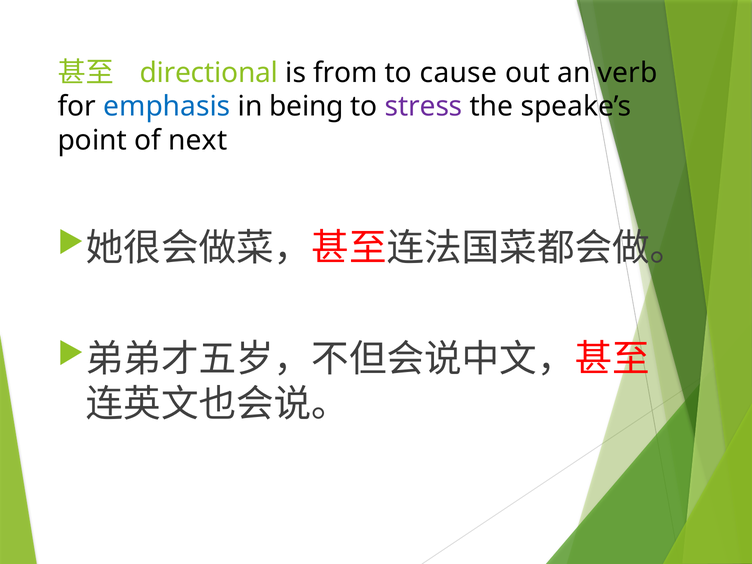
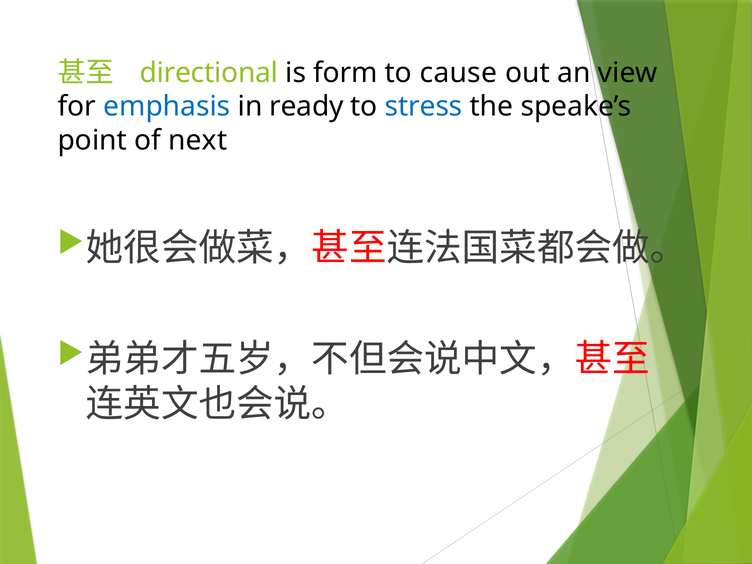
from: from -> form
verb: verb -> view
being: being -> ready
stress colour: purple -> blue
